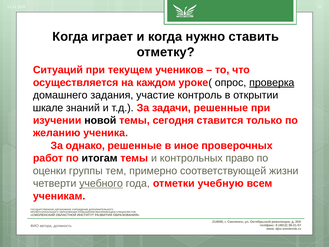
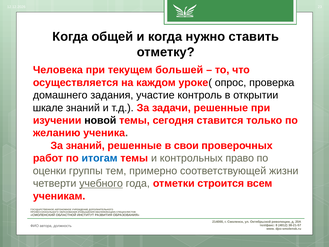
играет: играет -> общей
Ситуаций: Ситуаций -> Человека
учеников: учеников -> большей
проверка underline: present -> none
За однако: однако -> знаний
иное: иное -> свои
итогам colour: black -> blue
учебную: учебную -> строится
